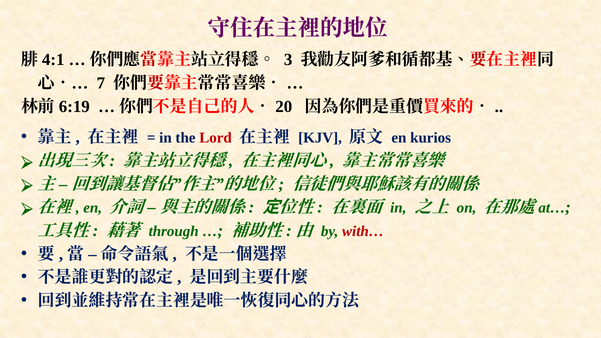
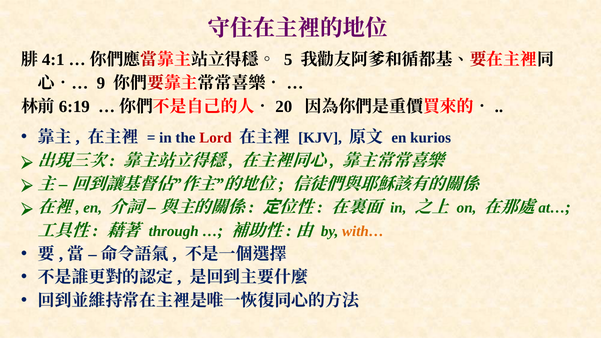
3: 3 -> 5
7: 7 -> 9
with… colour: red -> orange
